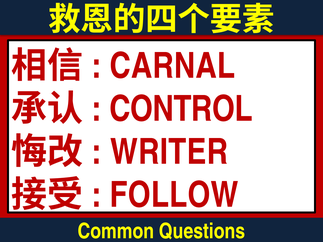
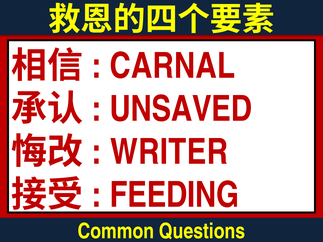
CONTROL: CONTROL -> UNSAVED
FOLLOW: FOLLOW -> FEEDING
